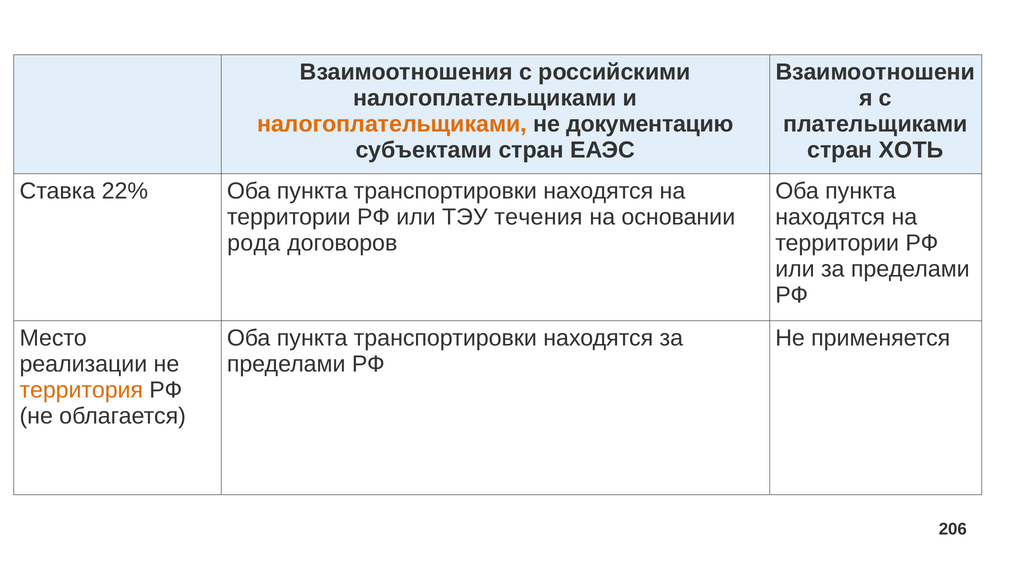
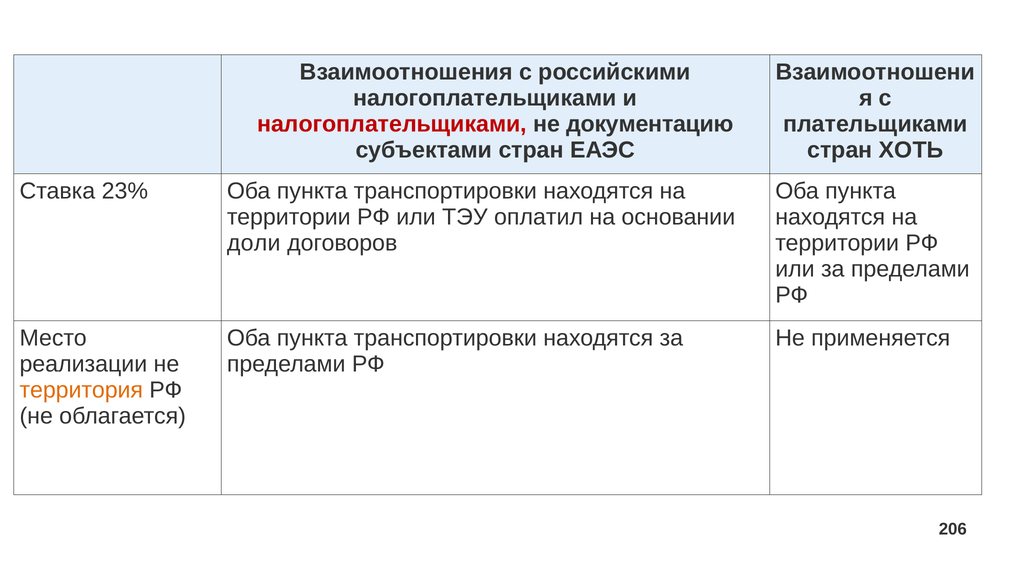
налогоплательщиками at (392, 124) colour: orange -> red
22%: 22% -> 23%
течения: течения -> оплатил
рода: рода -> доли
